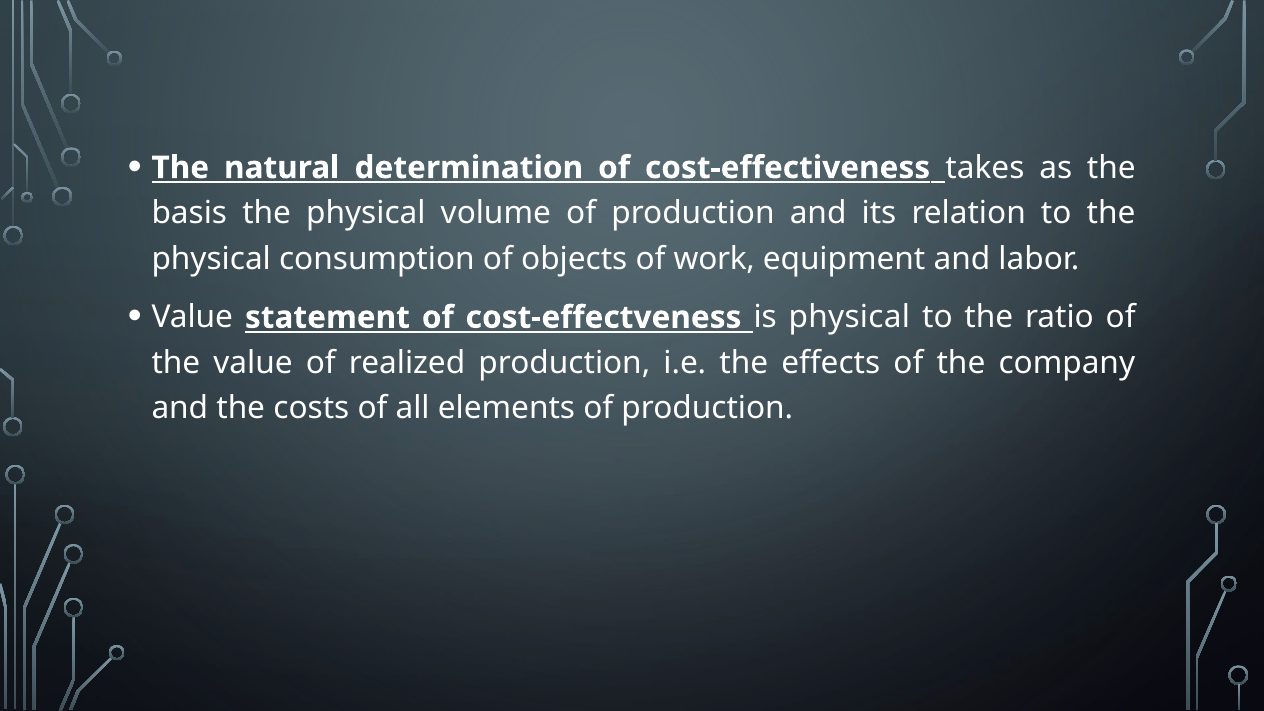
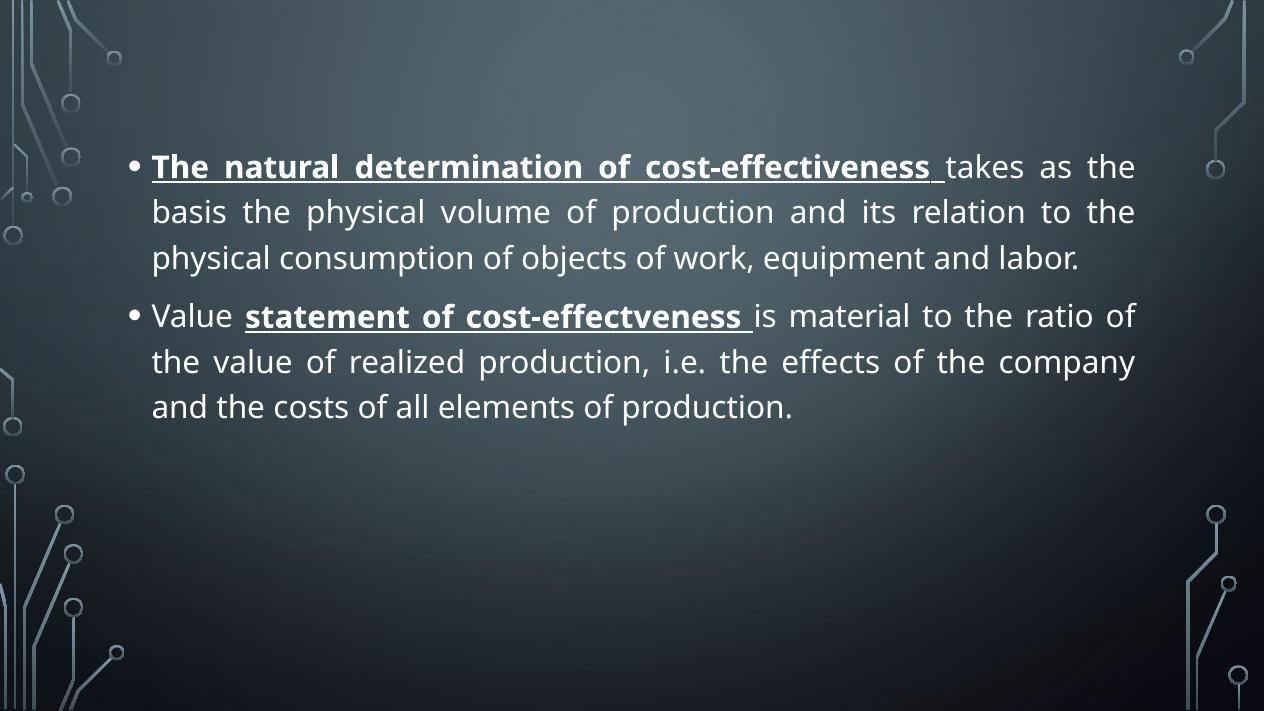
is physical: physical -> material
